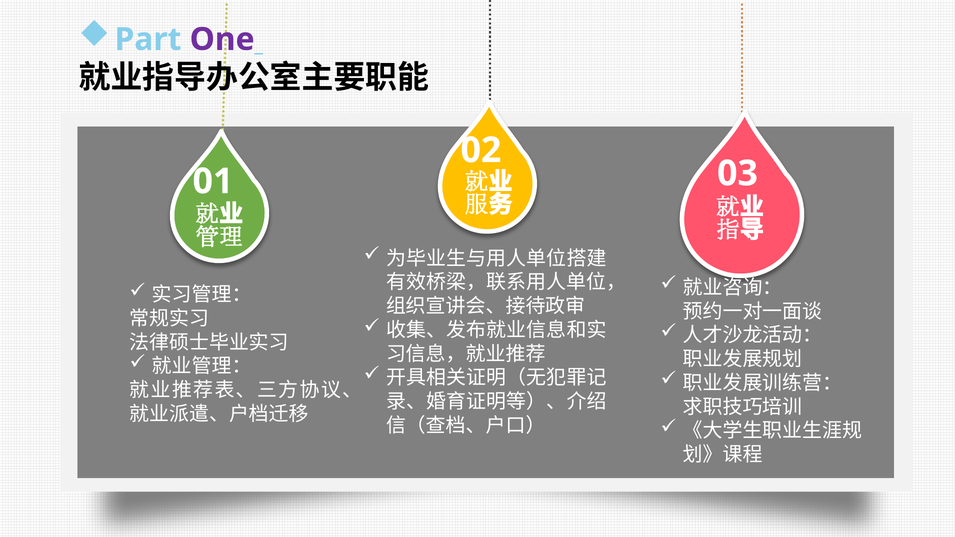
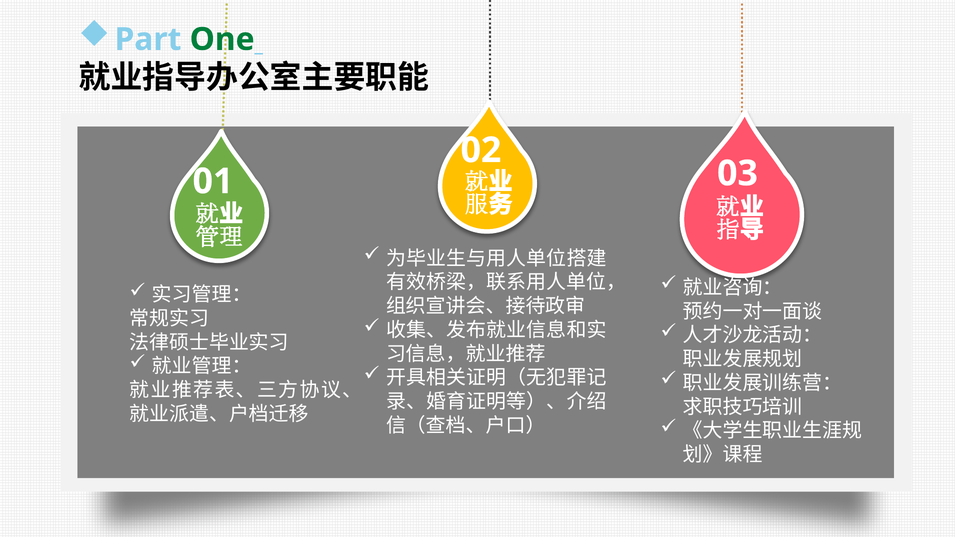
One colour: purple -> green
